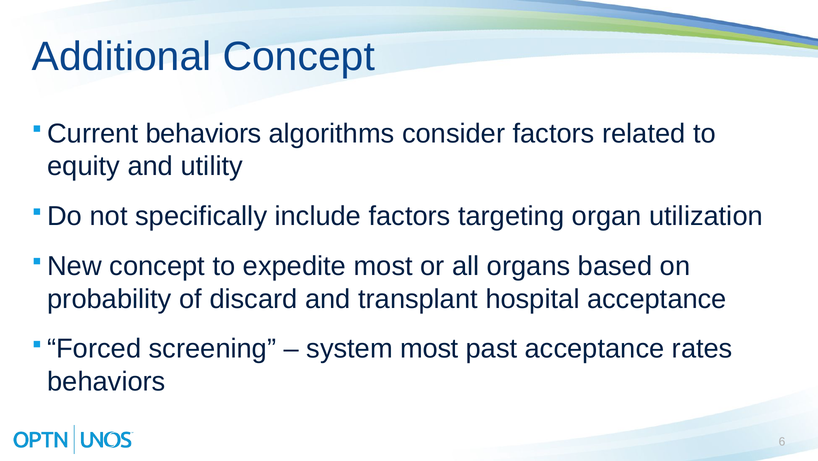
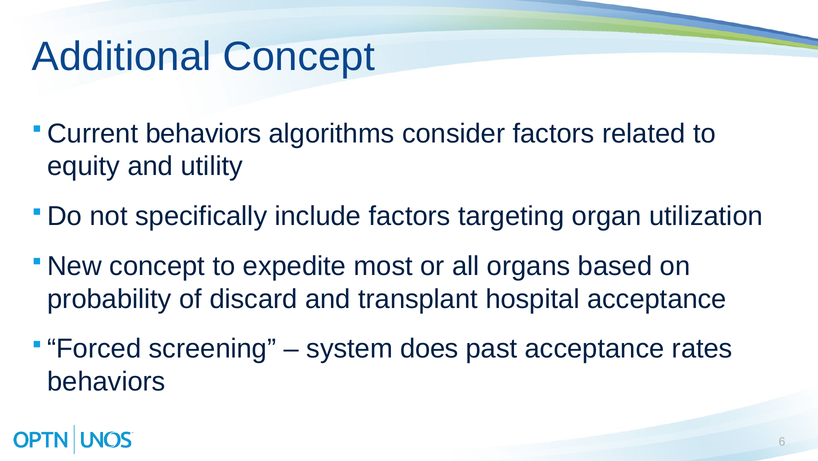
system most: most -> does
